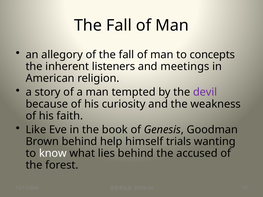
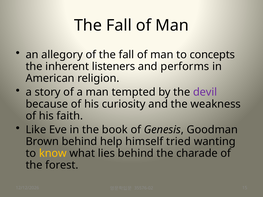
meetings: meetings -> performs
trials: trials -> tried
know colour: white -> yellow
accused: accused -> charade
